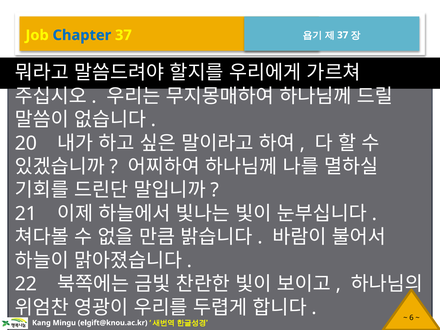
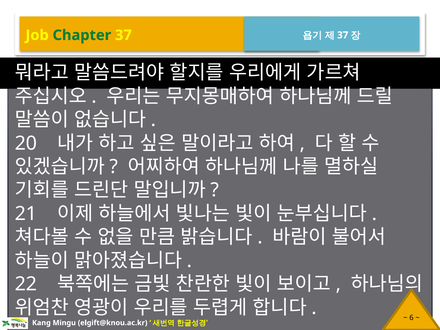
Chapter colour: blue -> green
